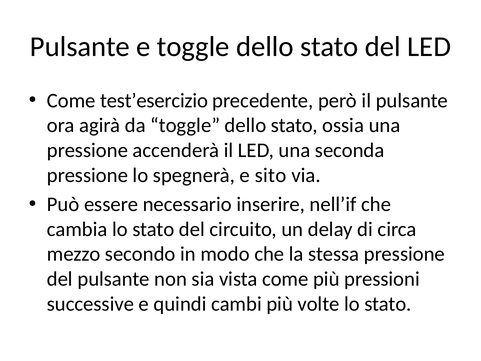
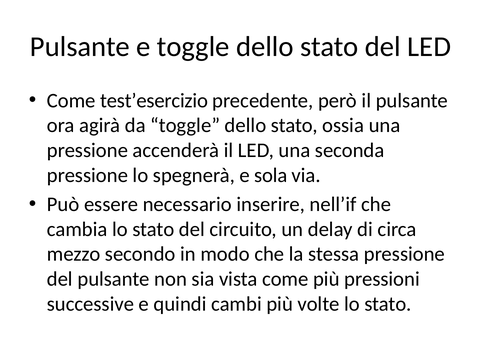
sito: sito -> sola
